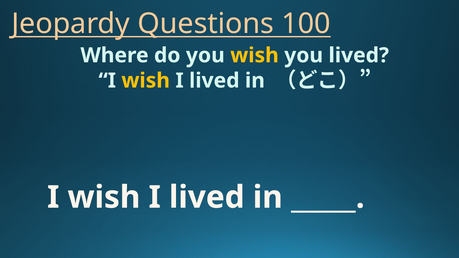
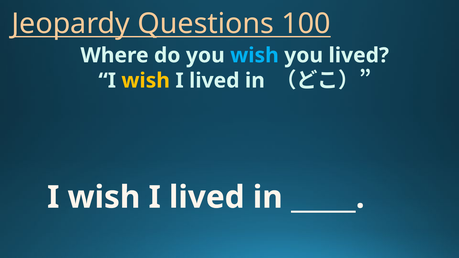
wish at (255, 55) colour: yellow -> light blue
